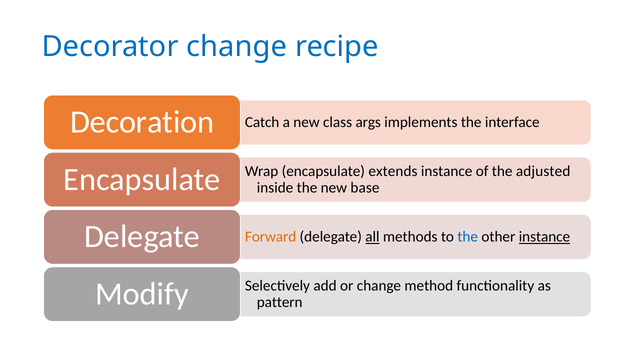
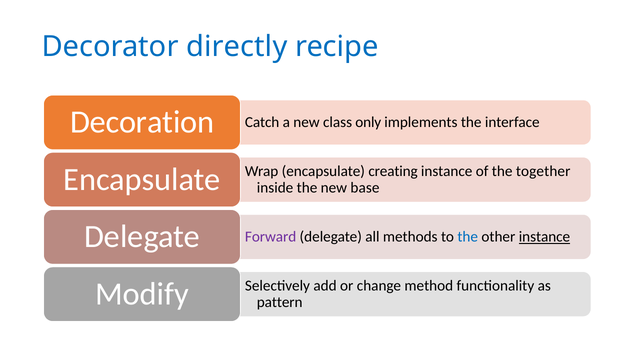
Decorator change: change -> directly
args: args -> only
extends: extends -> creating
adjusted: adjusted -> together
Forward colour: orange -> purple
all underline: present -> none
